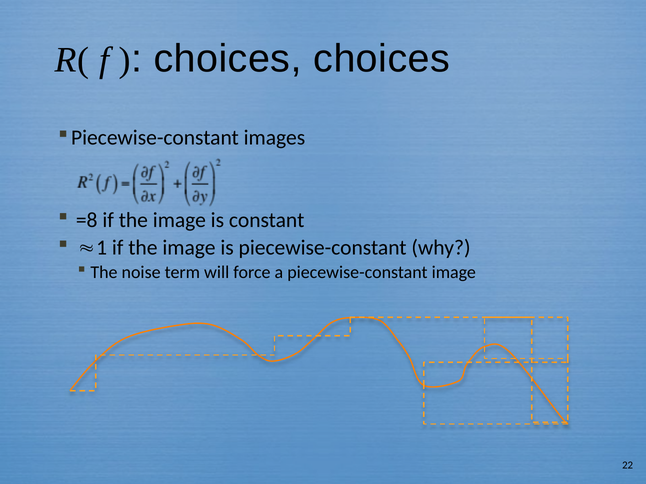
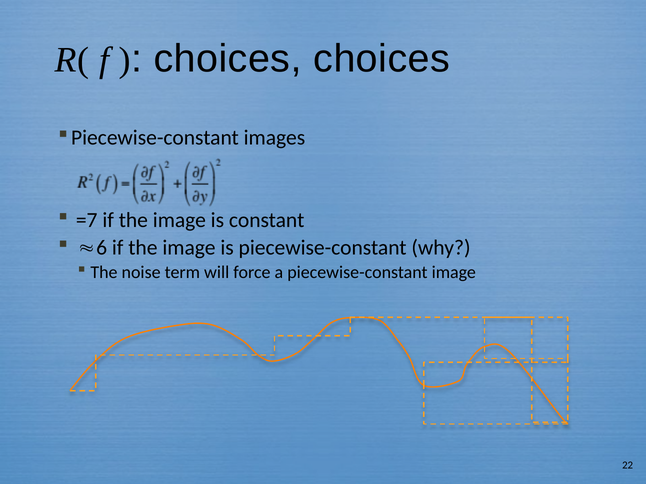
=8: =8 -> =7
1: 1 -> 6
